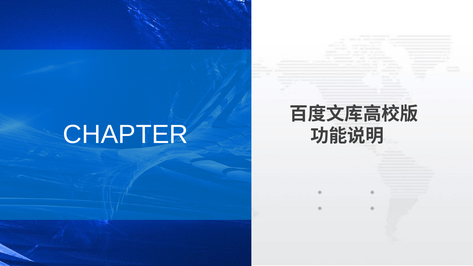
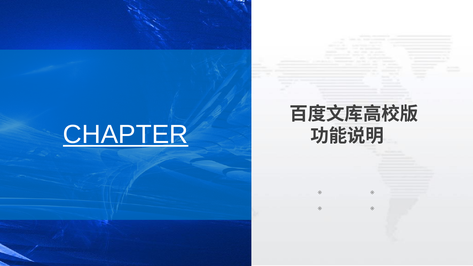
CHAPTER underline: none -> present
